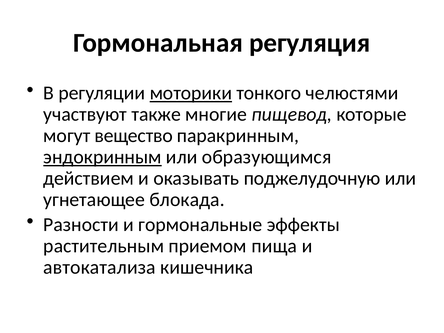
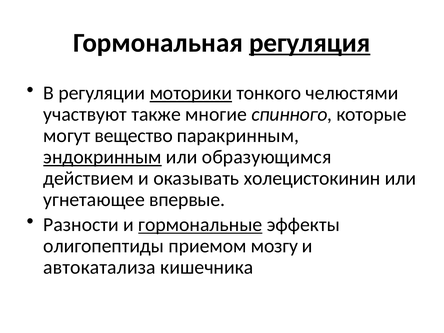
регуляция underline: none -> present
пищевод: пищевод -> спинного
поджелудочную: поджелудочную -> холецистокинин
блокада: блокада -> впервые
гормональные underline: none -> present
растительным: растительным -> олигопептиды
пища: пища -> мозгу
